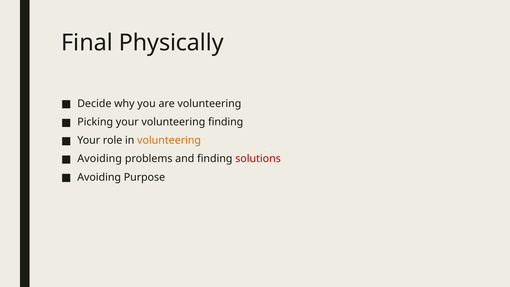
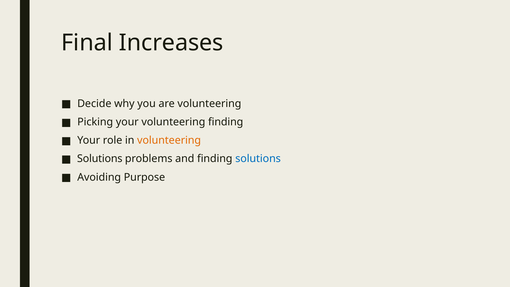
Physically: Physically -> Increases
Avoiding at (100, 159): Avoiding -> Solutions
solutions at (258, 159) colour: red -> blue
